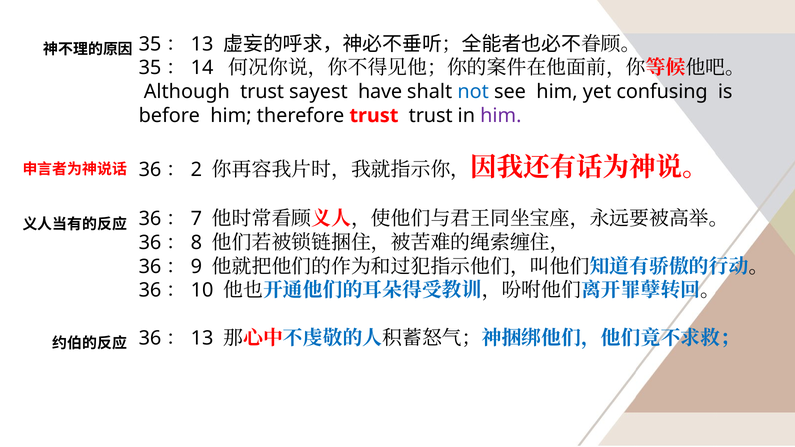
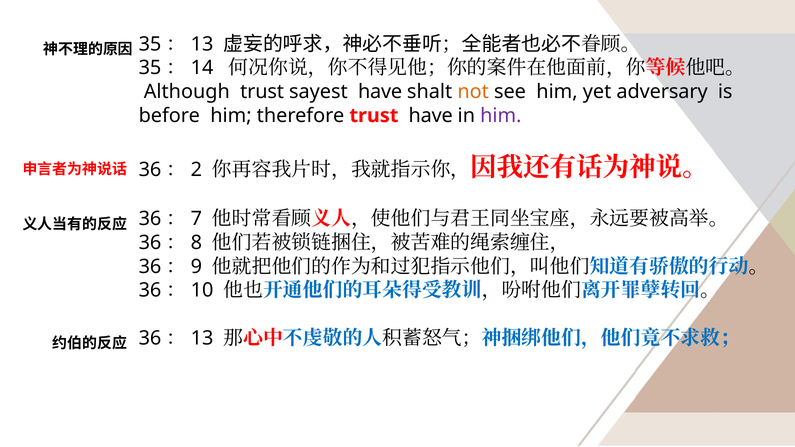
not colour: blue -> orange
confusing: confusing -> adversary
trust trust: trust -> have
